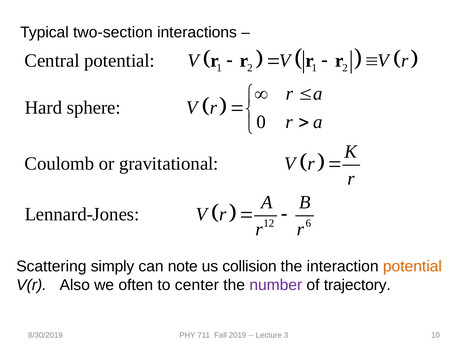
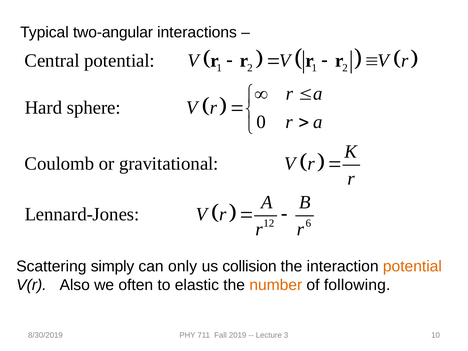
two-section: two-section -> two-angular
note: note -> only
center: center -> elastic
number colour: purple -> orange
trajectory: trajectory -> following
